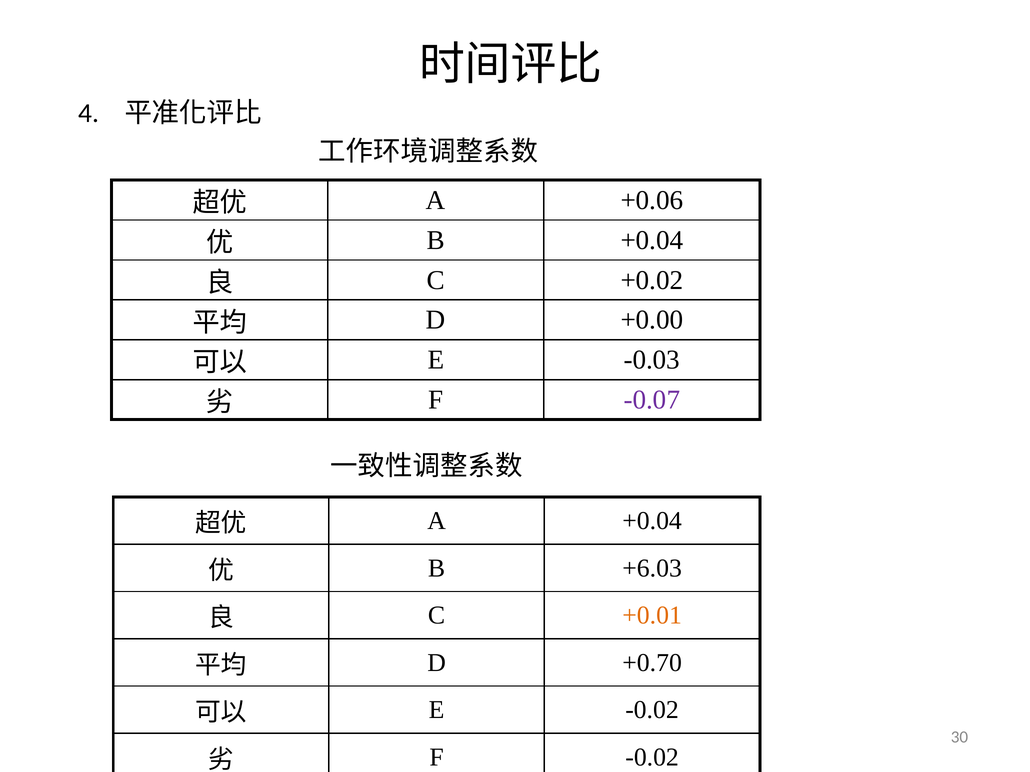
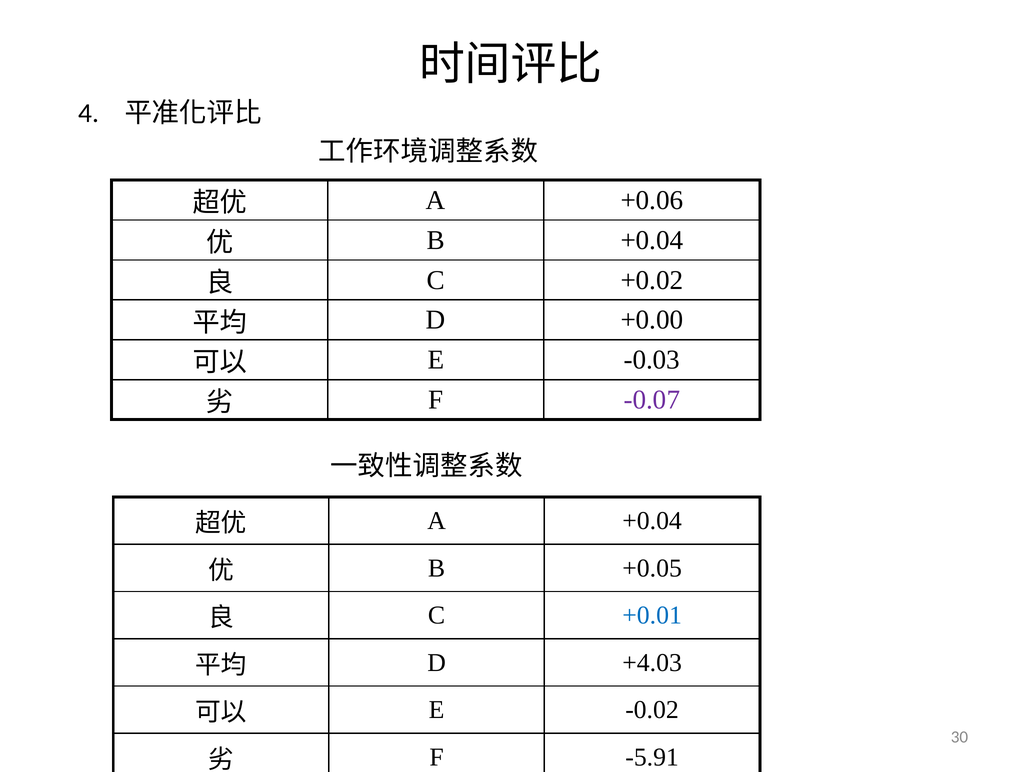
+6.03: +6.03 -> +0.05
+0.01 colour: orange -> blue
+0.70: +0.70 -> +4.03
F -0.02: -0.02 -> -5.91
